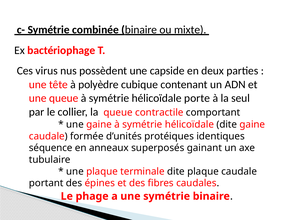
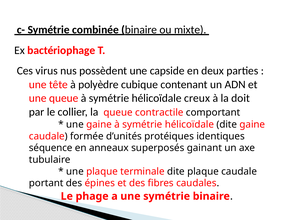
porte: porte -> creux
seul: seul -> doit
